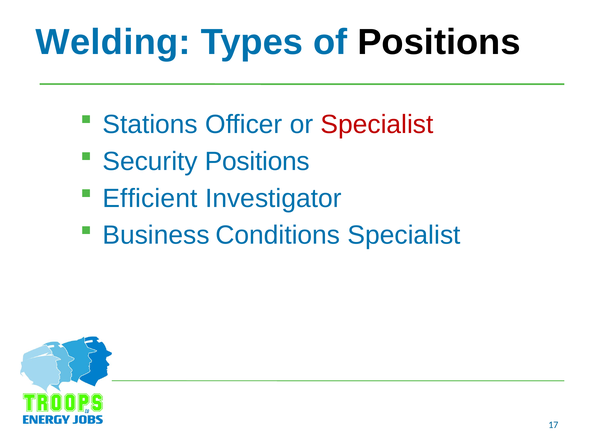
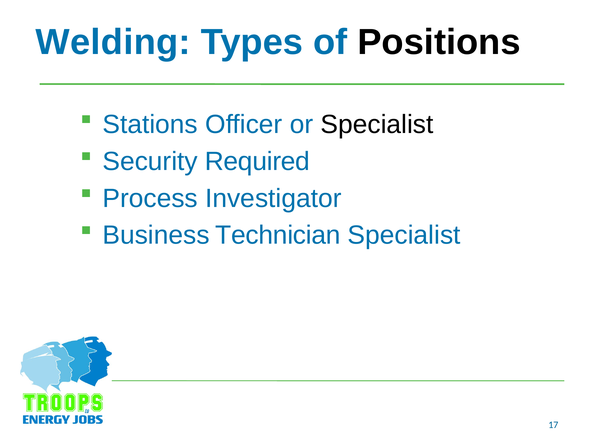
Specialist at (377, 125) colour: red -> black
Security Positions: Positions -> Required
Efficient: Efficient -> Process
Conditions: Conditions -> Technician
